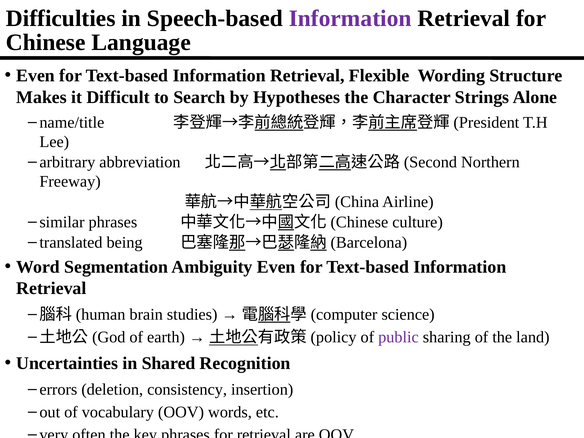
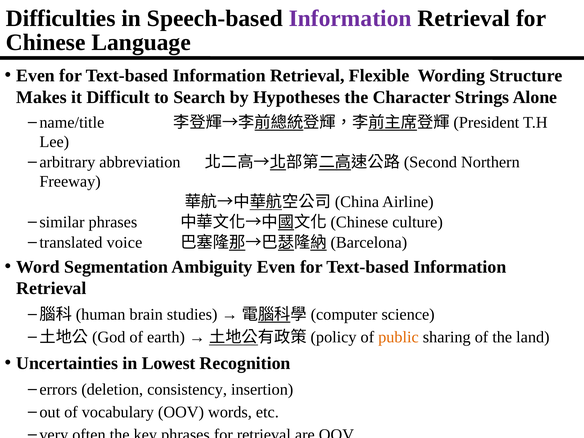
being: being -> voice
public colour: purple -> orange
Shared: Shared -> Lowest
